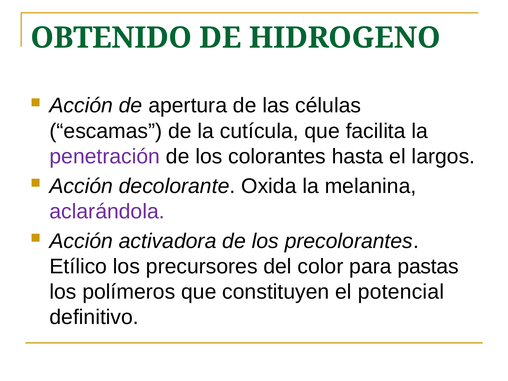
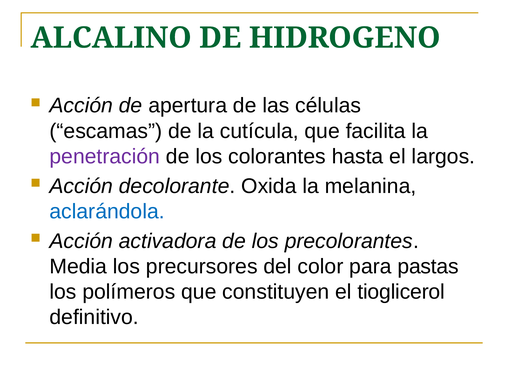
OBTENIDO: OBTENIDO -> ALCALINO
aclarándola colour: purple -> blue
Etílico: Etílico -> Media
potencial: potencial -> tioglicerol
